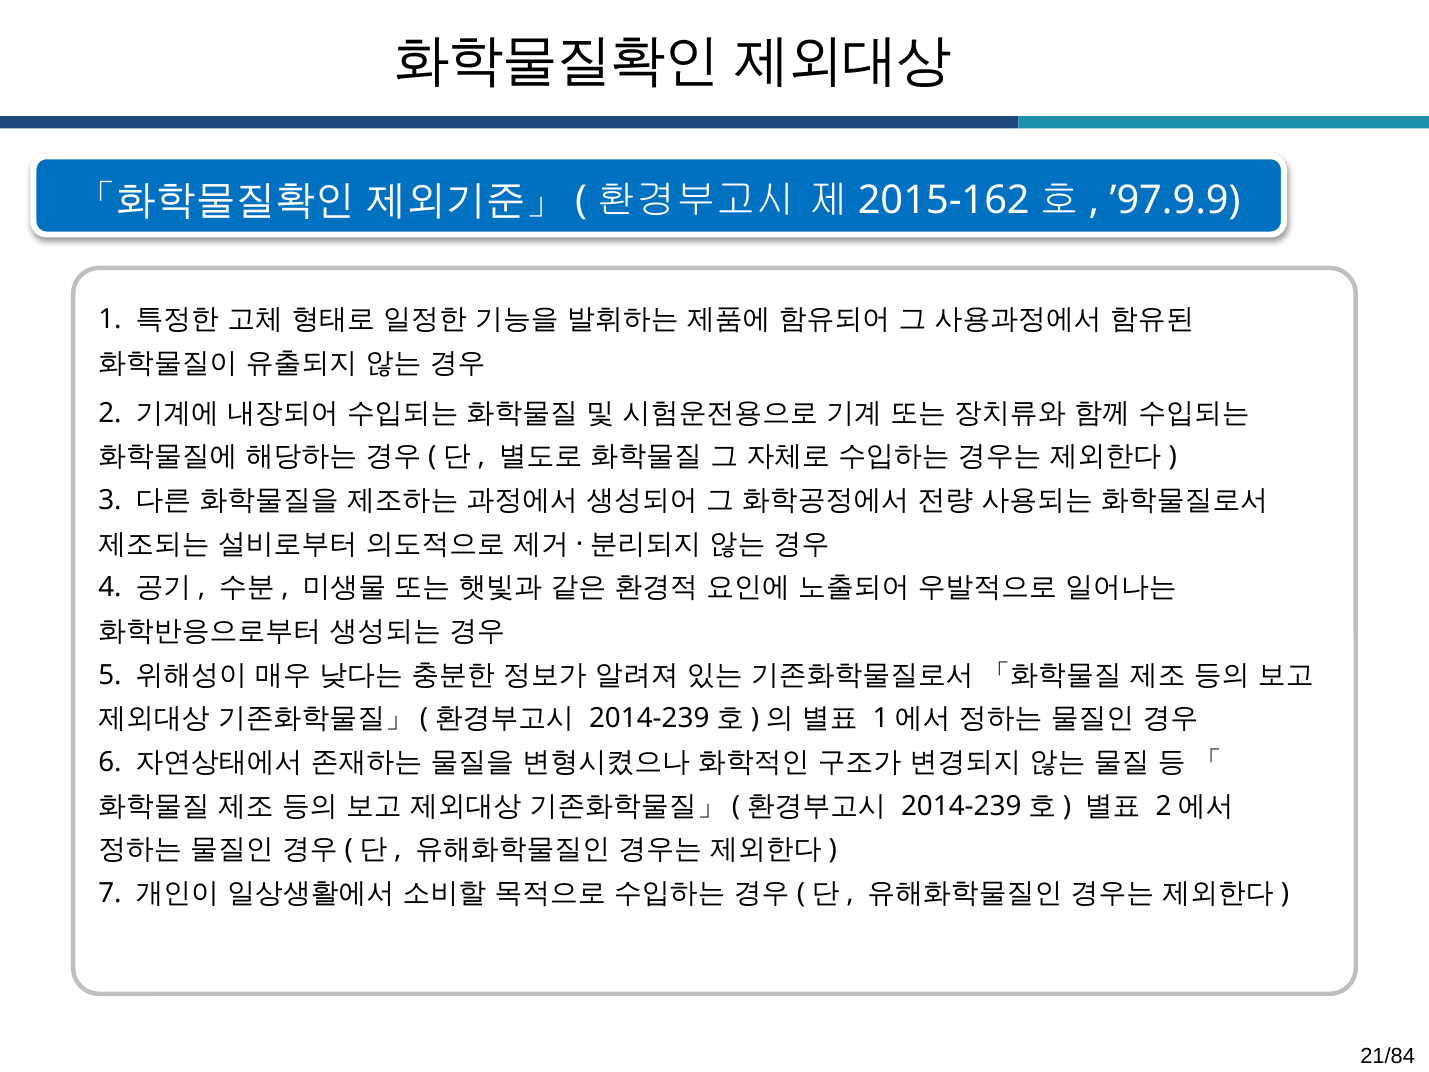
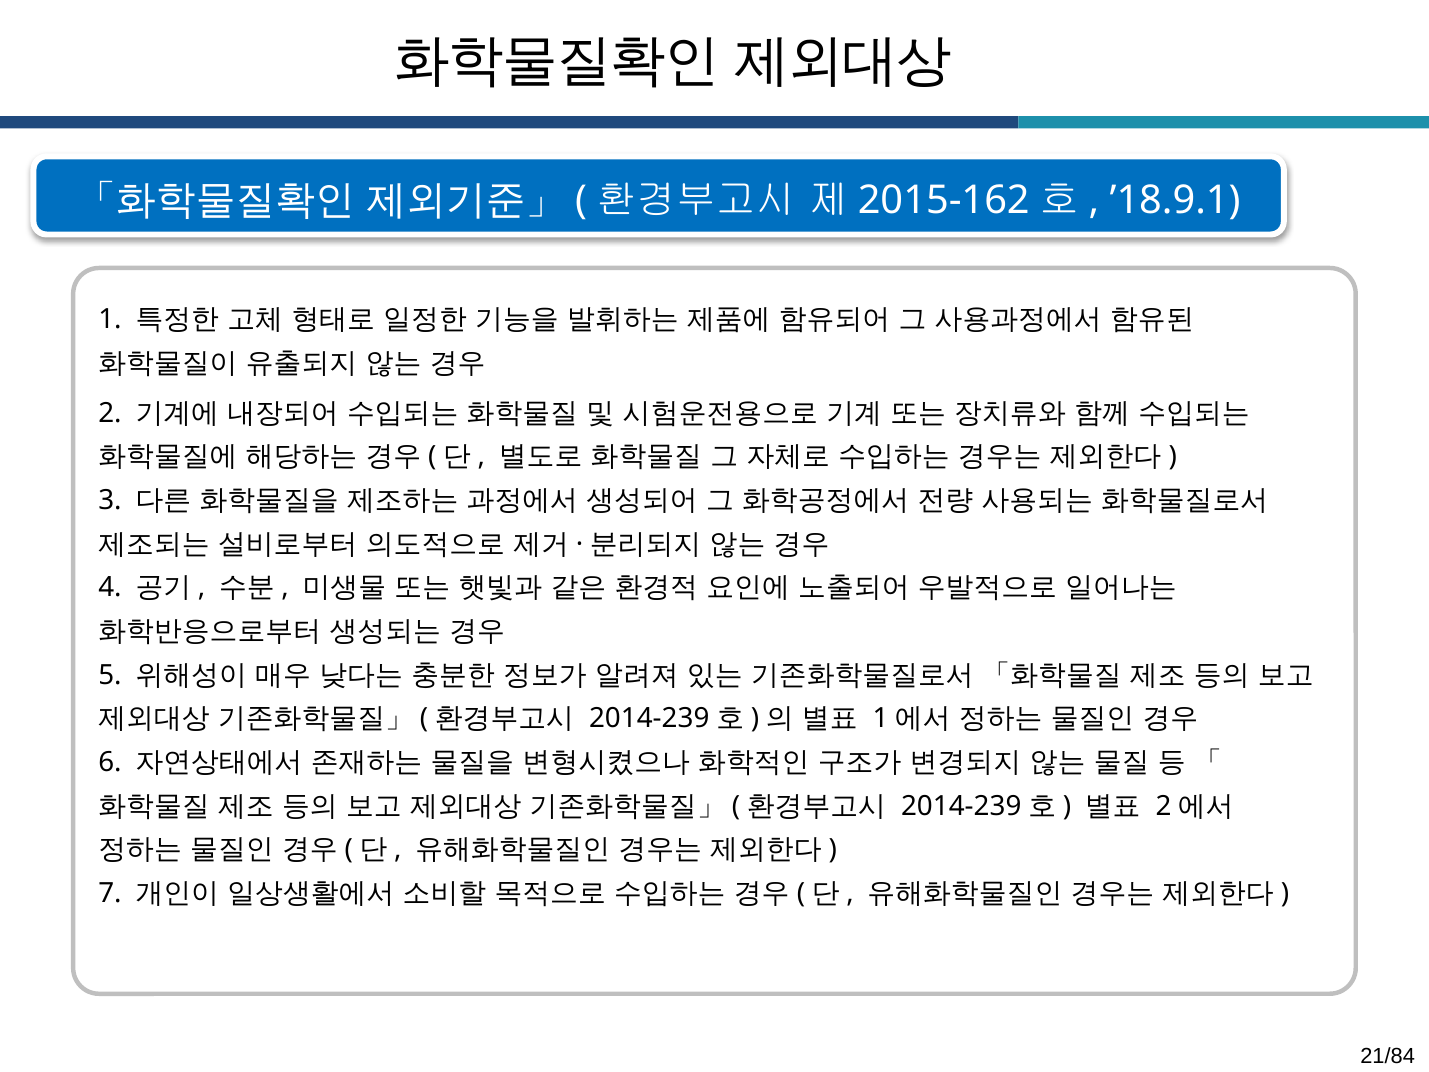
’97.9.9: ’97.9.9 -> ’18.9.1
